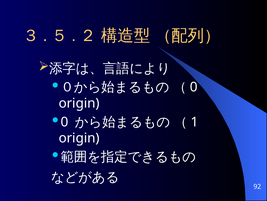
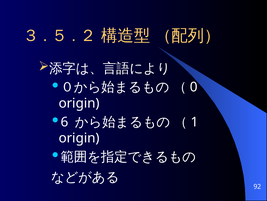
0 at (64, 122): 0 -> 6
